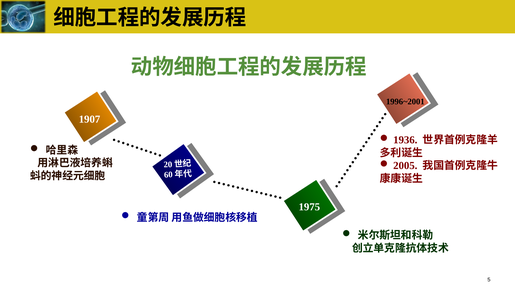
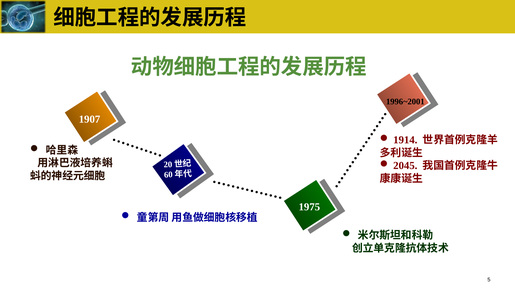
1936: 1936 -> 1914
2005: 2005 -> 2045
